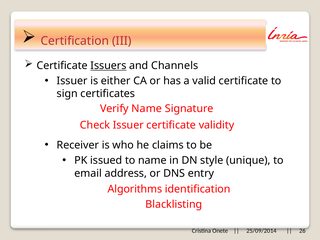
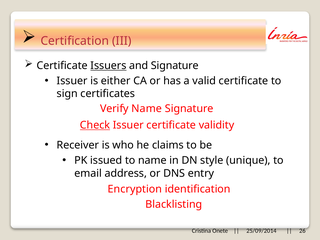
and Channels: Channels -> Signature
Check underline: none -> present
Algorithms: Algorithms -> Encryption
